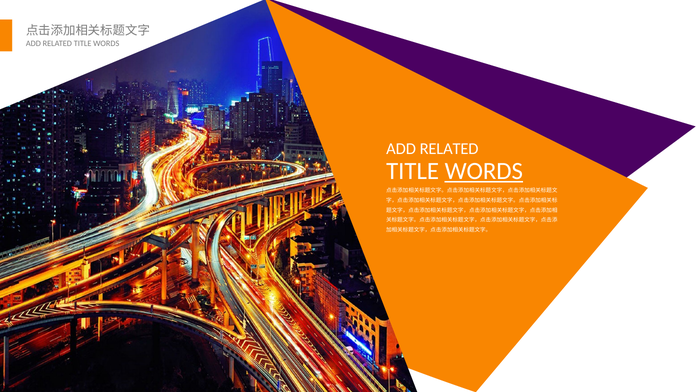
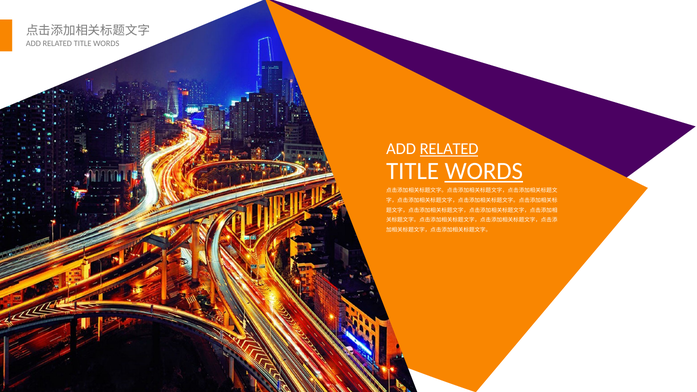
RELATED at (449, 149) underline: none -> present
